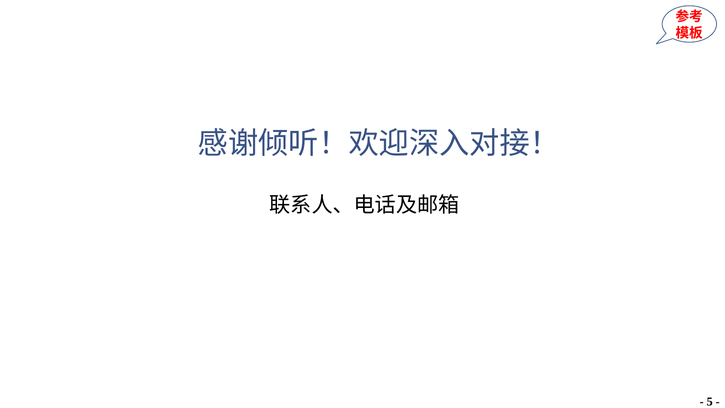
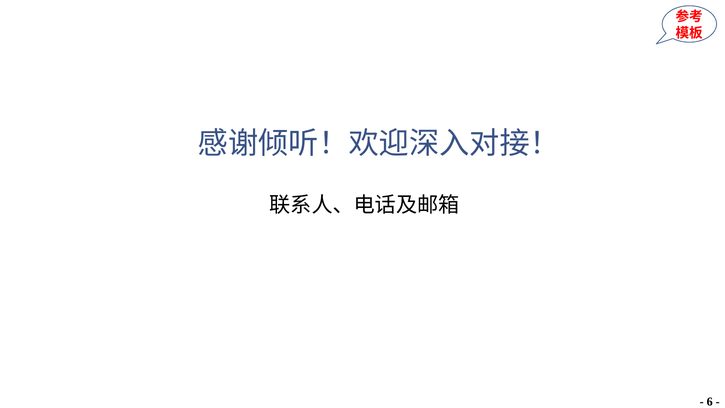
5: 5 -> 6
